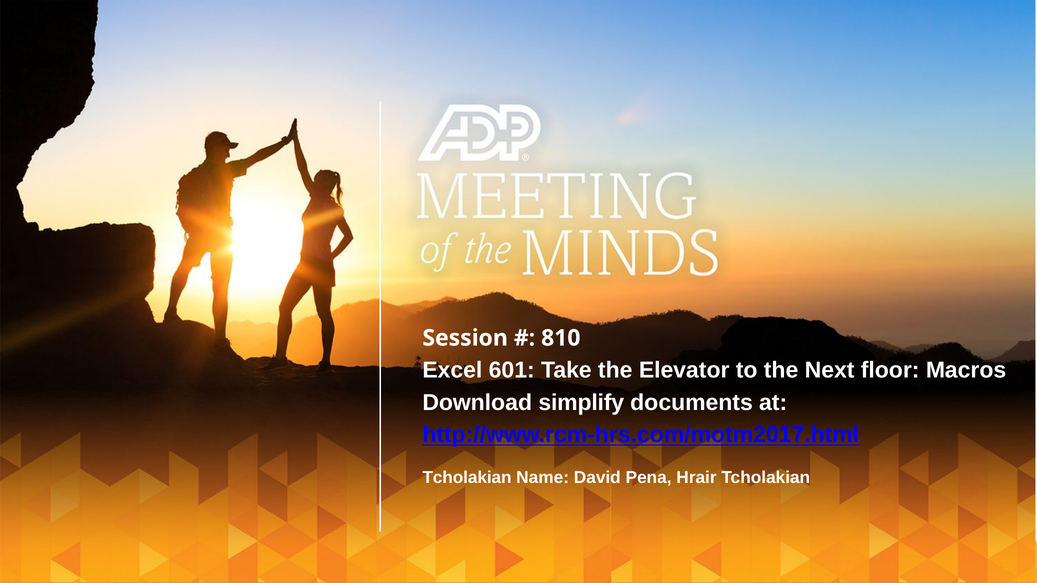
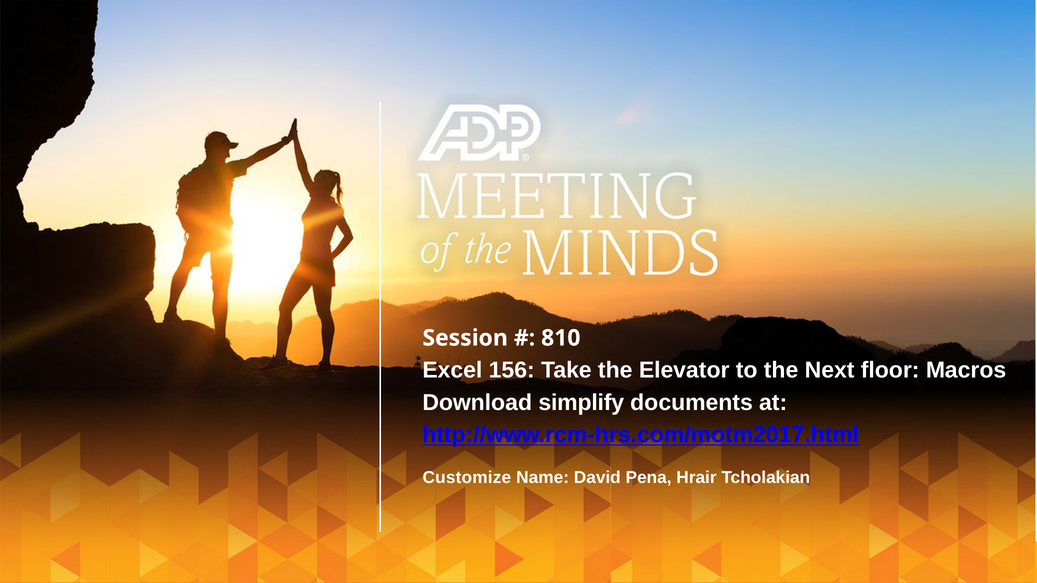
601: 601 -> 156
Tcholakian at (467, 478): Tcholakian -> Customize
